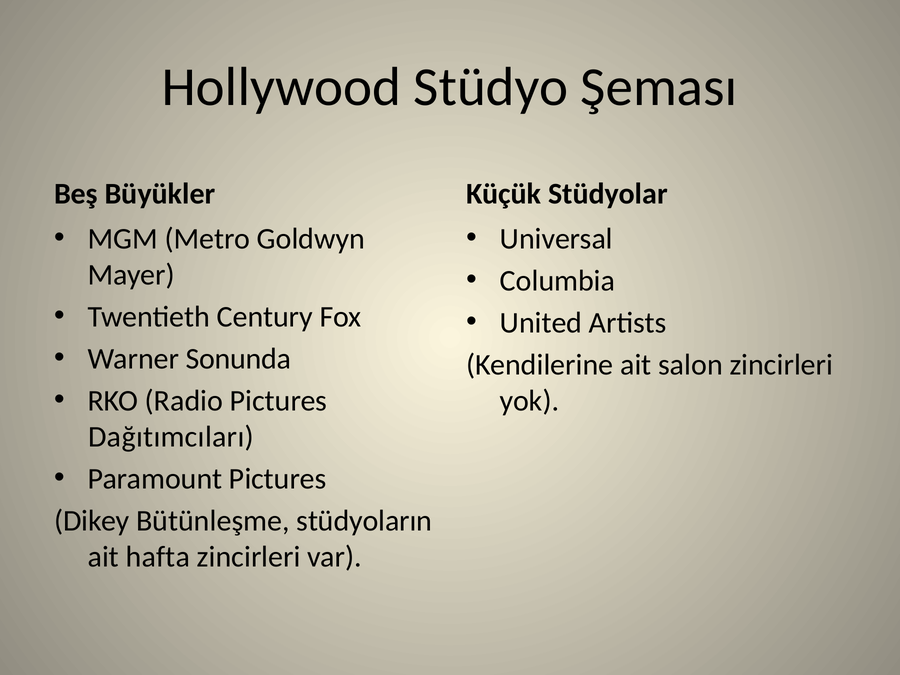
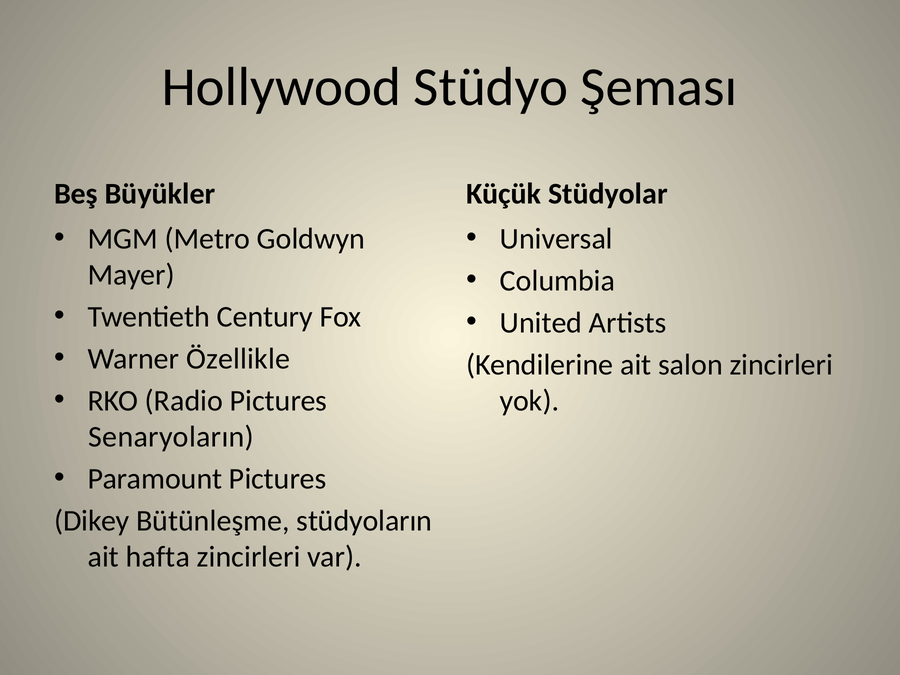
Sonunda: Sonunda -> Özellikle
Dağıtımcıları: Dağıtımcıları -> Senaryoların
